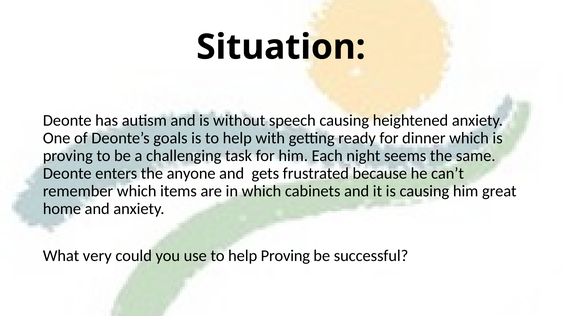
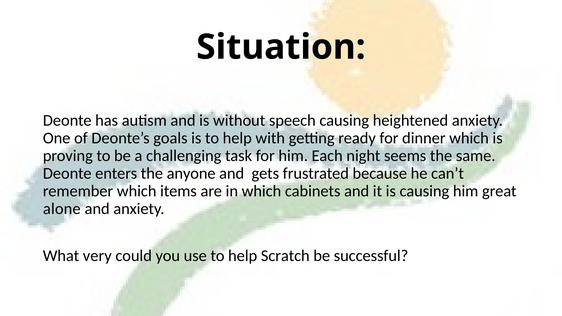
home: home -> alone
help Proving: Proving -> Scratch
